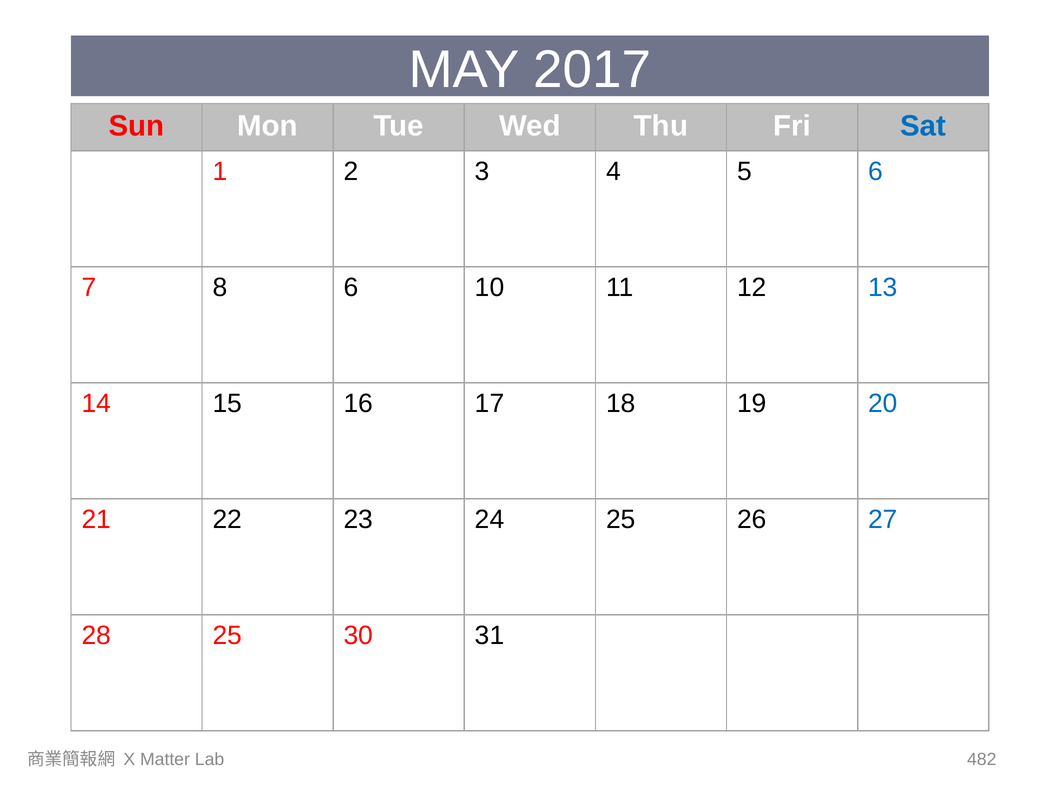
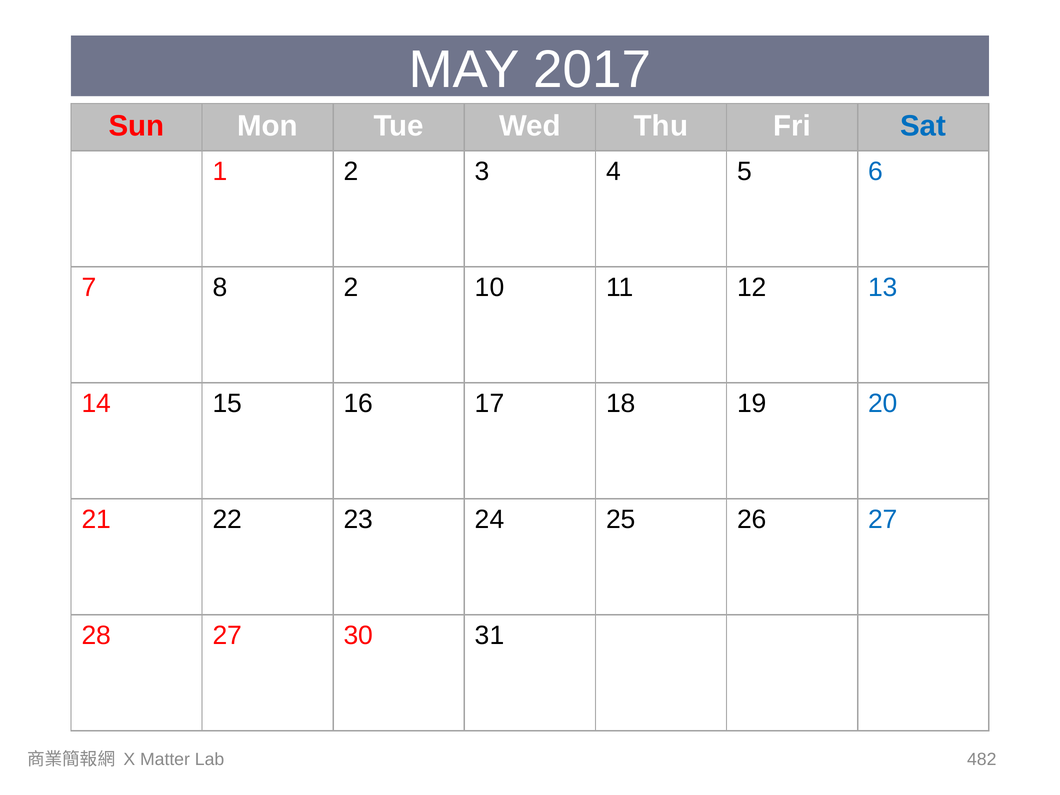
8 6: 6 -> 2
28 25: 25 -> 27
